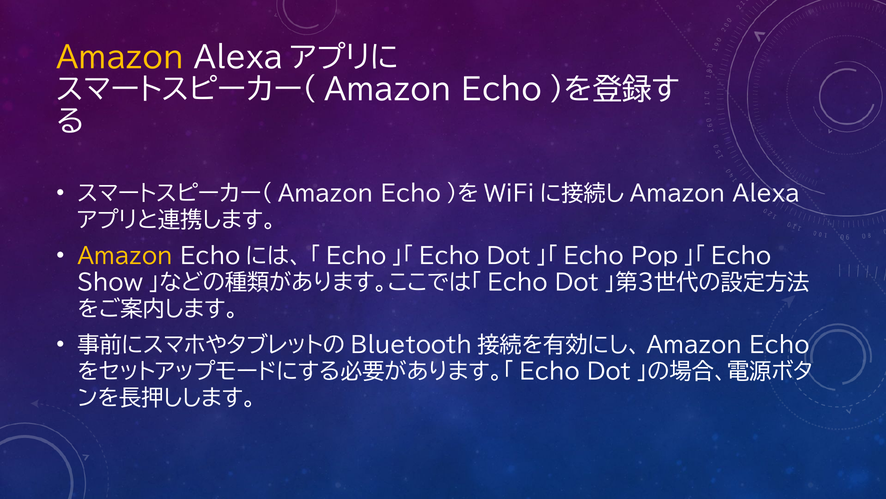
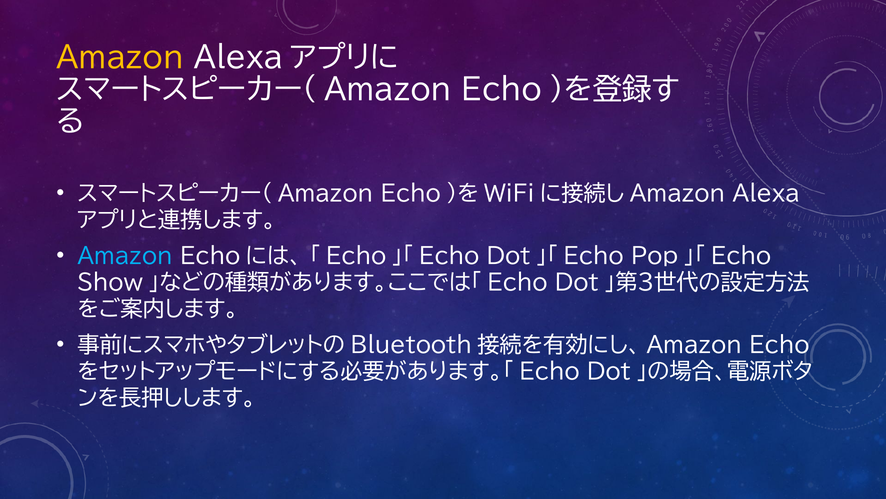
Amazon at (125, 256) colour: yellow -> light blue
